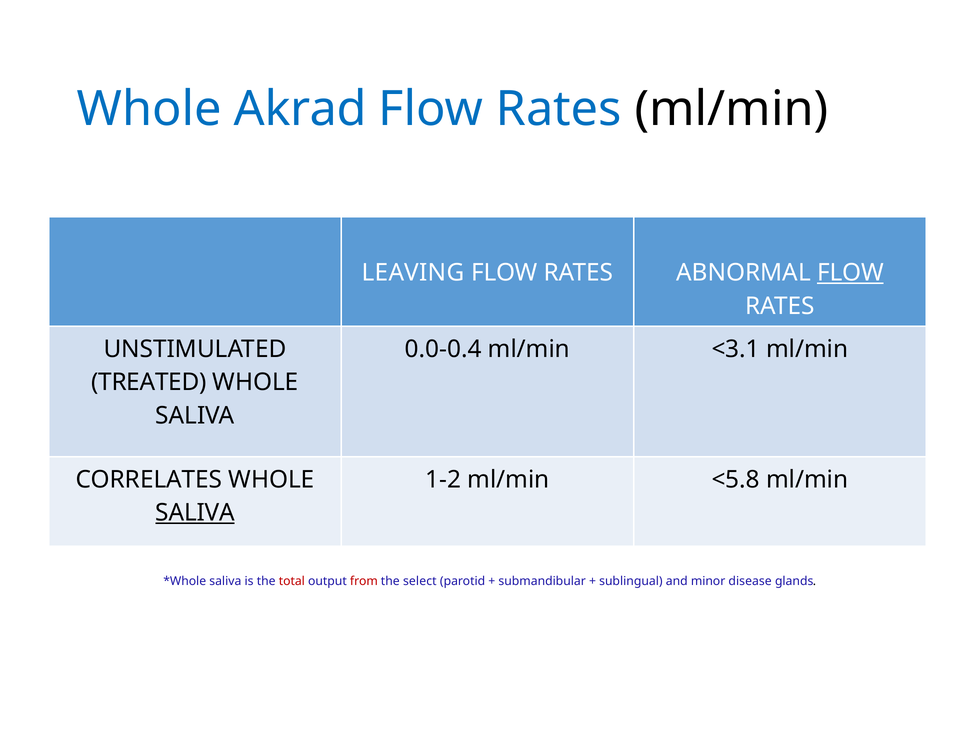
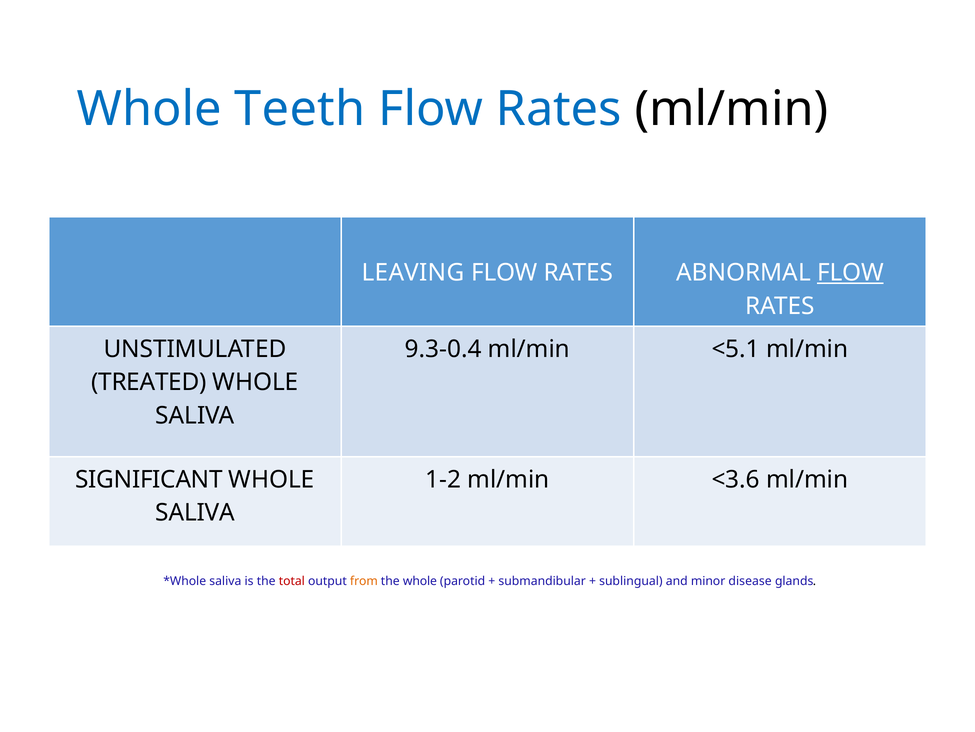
Akrad: Akrad -> Teeth
0.0-0.4: 0.0-0.4 -> 9.3-0.4
<3.1: <3.1 -> <5.1
CORRELATES: CORRELATES -> SIGNIFICANT
<5.8: <5.8 -> <3.6
SALIVA at (195, 512) underline: present -> none
from colour: red -> orange
the select: select -> whole
